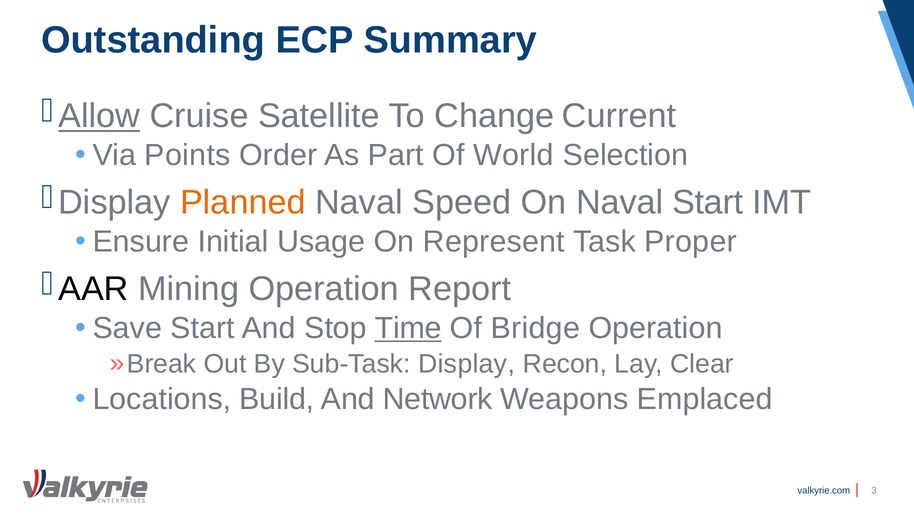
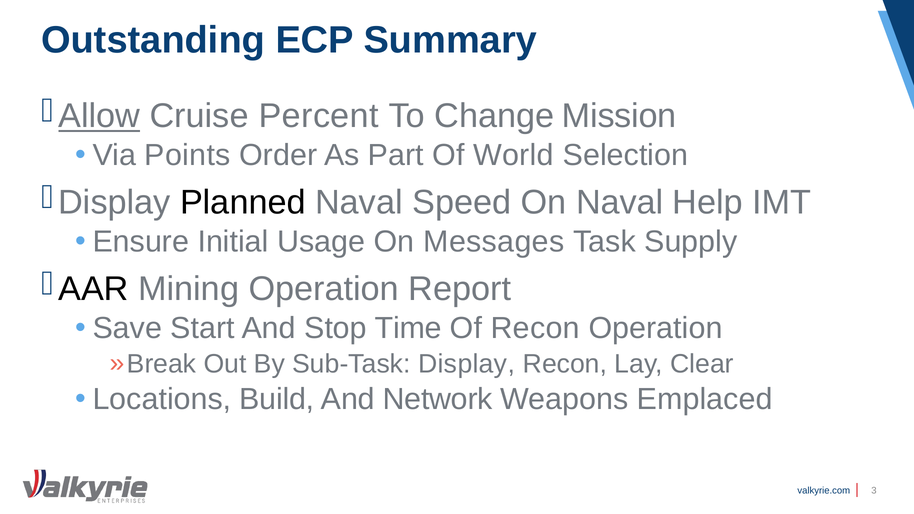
Satellite: Satellite -> Percent
Current: Current -> Mission
Planned colour: orange -> black
Naval Start: Start -> Help
Represent: Represent -> Messages
Proper: Proper -> Supply
Time underline: present -> none
Of Bridge: Bridge -> Recon
